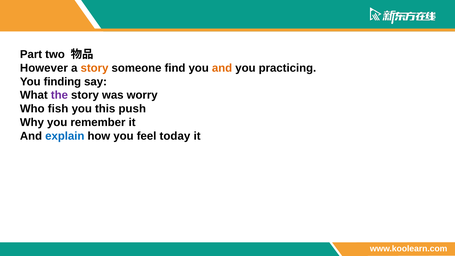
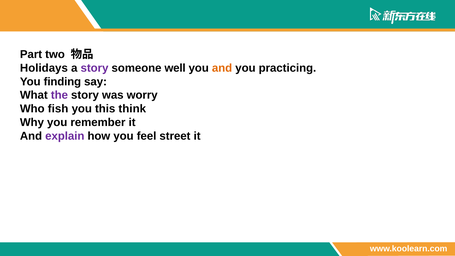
However: However -> Holidays
story at (95, 68) colour: orange -> purple
find: find -> well
push: push -> think
explain colour: blue -> purple
today: today -> street
